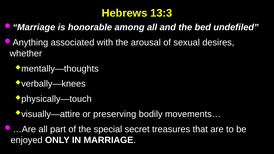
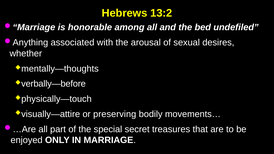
13:3: 13:3 -> 13:2
verbally—knees: verbally—knees -> verbally—before
